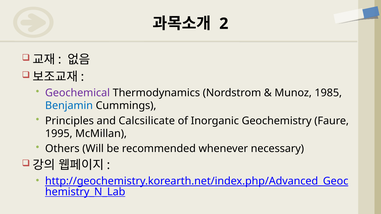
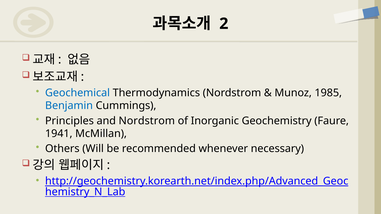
Geochemical colour: purple -> blue
and Calcsilicate: Calcsilicate -> Nordstrom
1995: 1995 -> 1941
